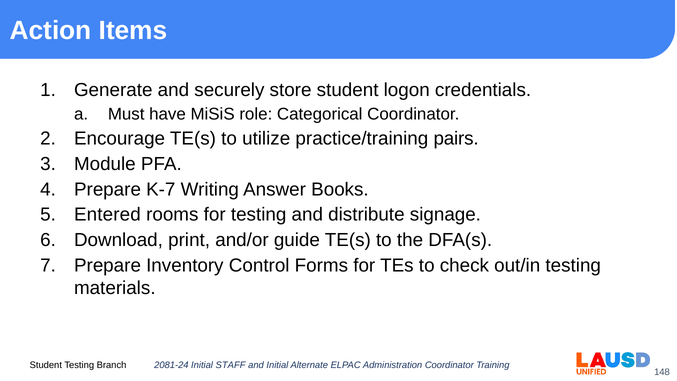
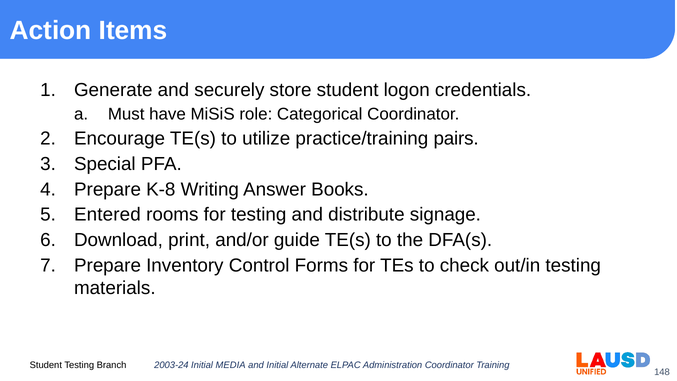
Module: Module -> Special
K-7: K-7 -> K-8
2081-24: 2081-24 -> 2003-24
STAFF: STAFF -> MEDIA
